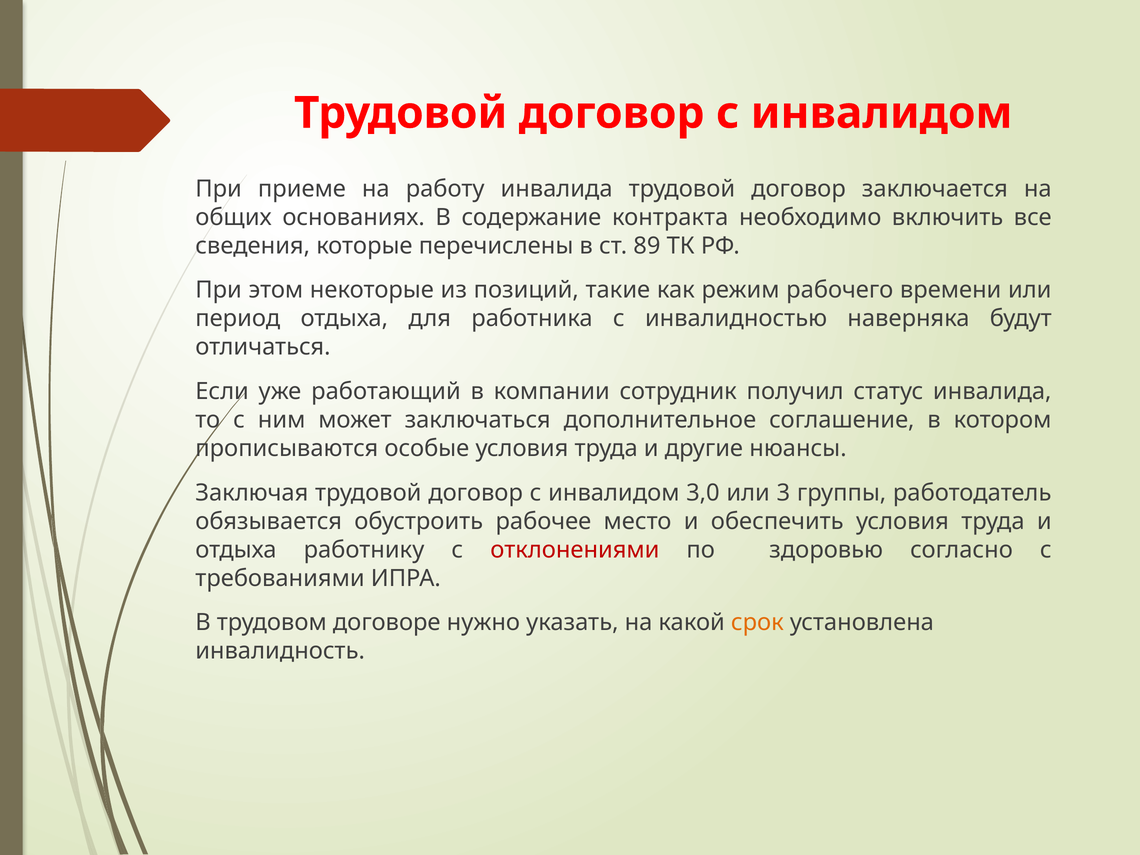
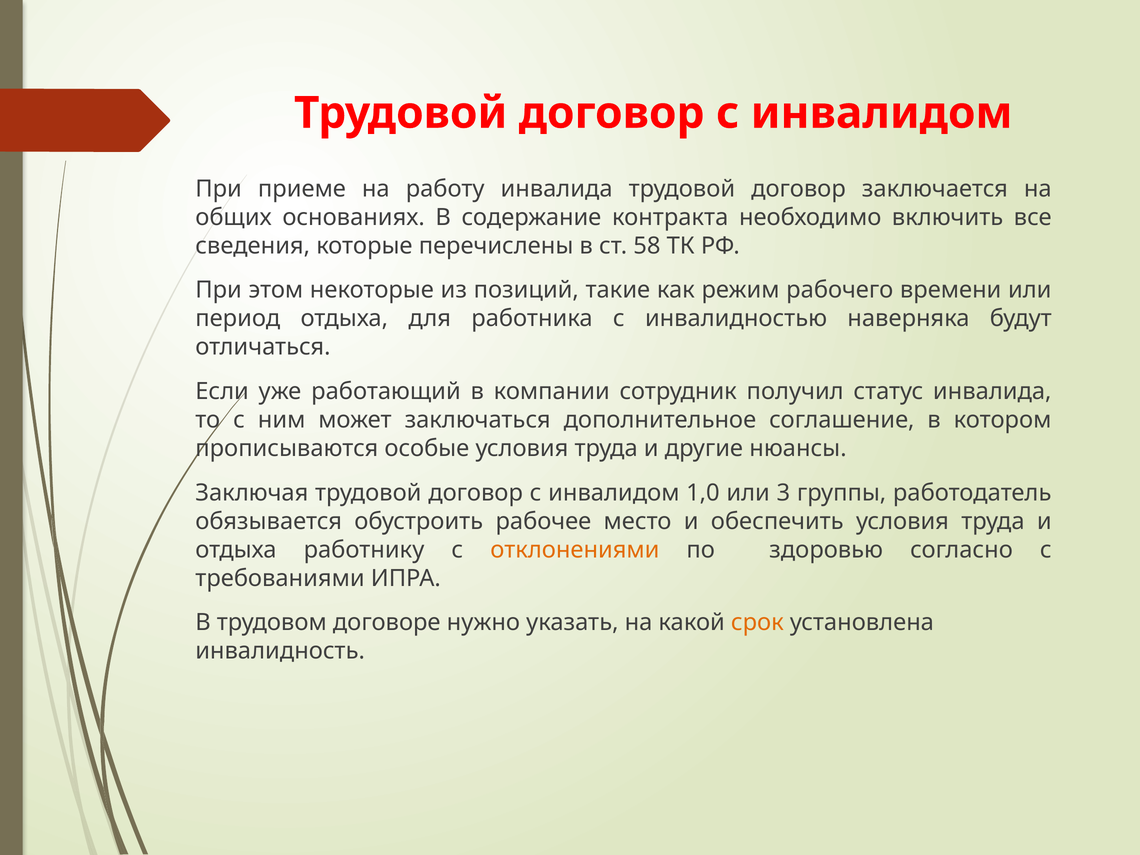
89: 89 -> 58
3,0: 3,0 -> 1,0
отклонениями colour: red -> orange
